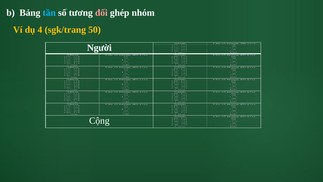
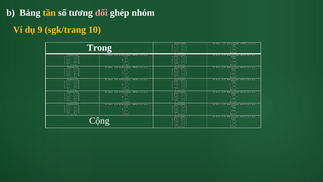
tần colour: light blue -> yellow
4: 4 -> 9
50: 50 -> 10
Người: Người -> Trong
